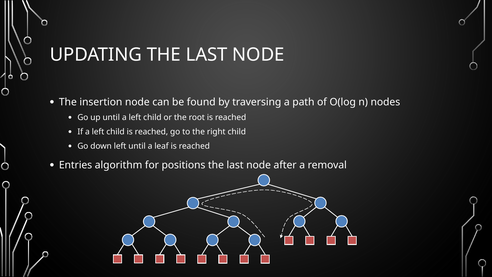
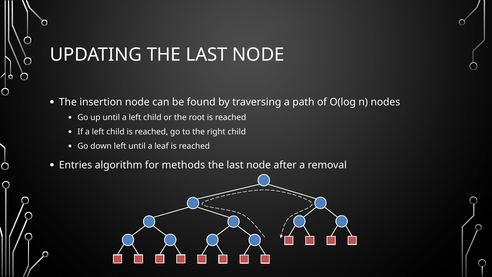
positions: positions -> methods
